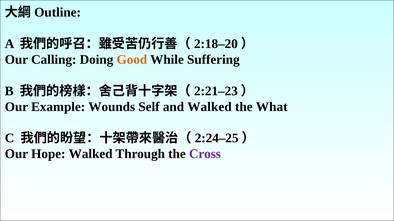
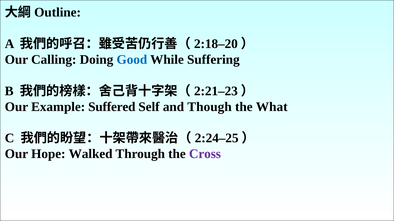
Good colour: orange -> blue
Wounds: Wounds -> Suffered
and Walked: Walked -> Though
